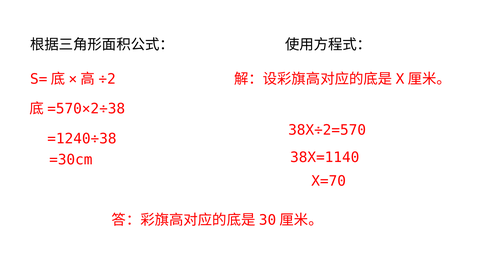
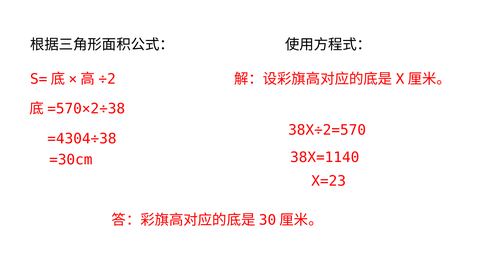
=1240÷38: =1240÷38 -> =4304÷38
X=70: X=70 -> X=23
